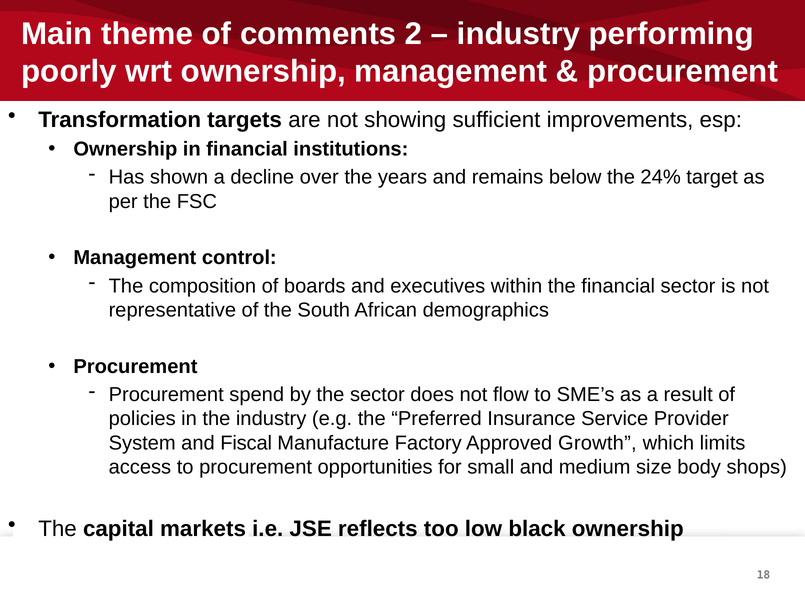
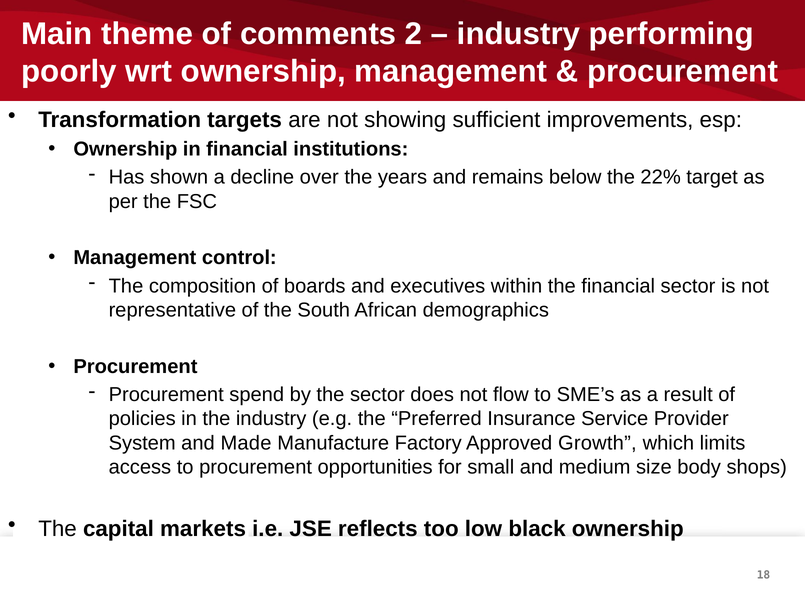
24%: 24% -> 22%
Fiscal: Fiscal -> Made
